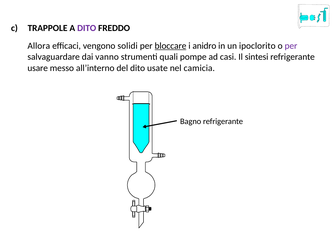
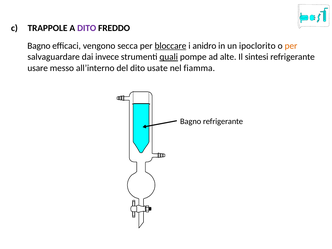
Allora at (39, 46): Allora -> Bagno
solidi: solidi -> secca
per at (291, 46) colour: purple -> orange
vanno: vanno -> invece
quali underline: none -> present
casi: casi -> alte
camicia: camicia -> fiamma
